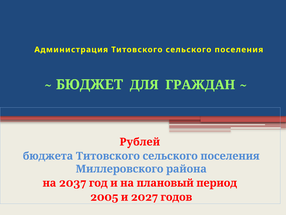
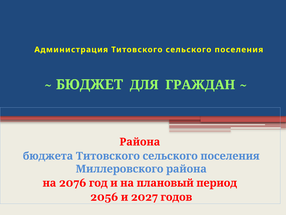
Рублей at (140, 142): Рублей -> Района
2037: 2037 -> 2076
2005: 2005 -> 2056
